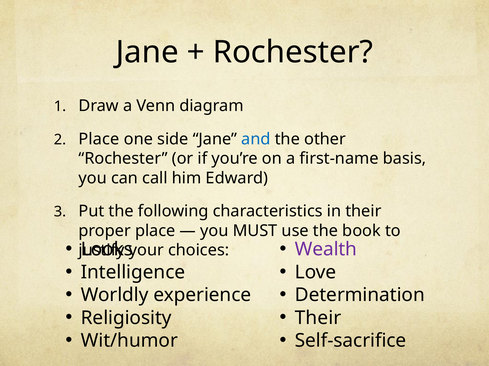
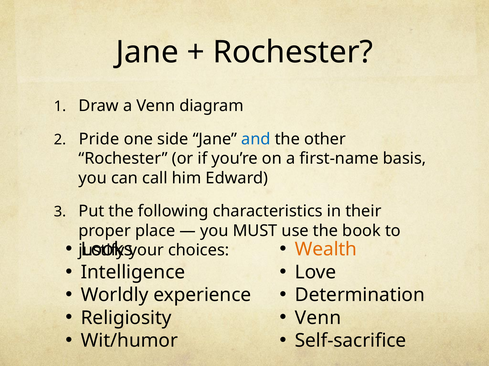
Place at (99, 139): Place -> Pride
Wealth colour: purple -> orange
Their at (318, 318): Their -> Venn
